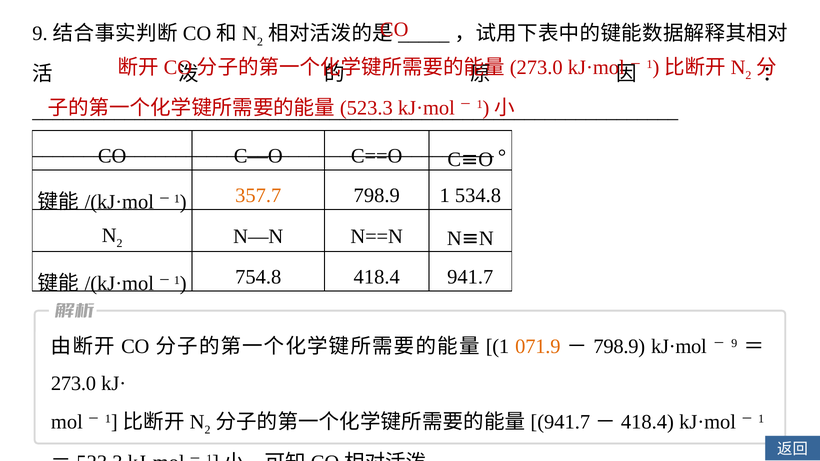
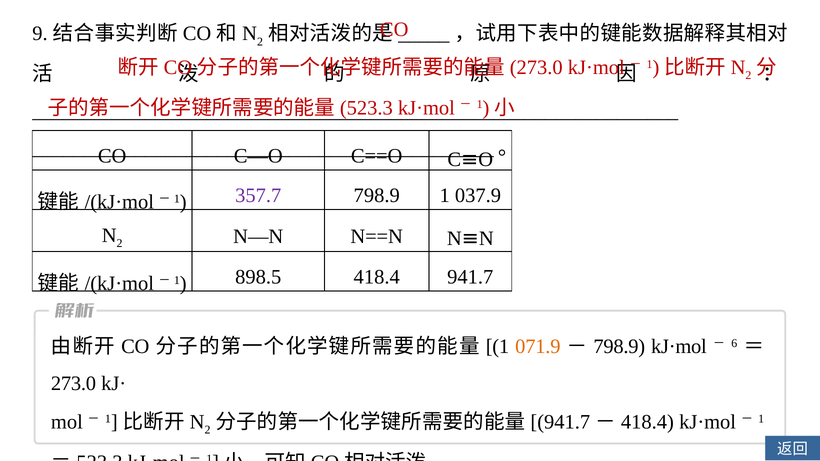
357.7 colour: orange -> purple
534.8: 534.8 -> 037.9
754.8: 754.8 -> 898.5
9 at (734, 344): 9 -> 6
